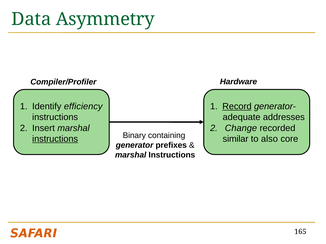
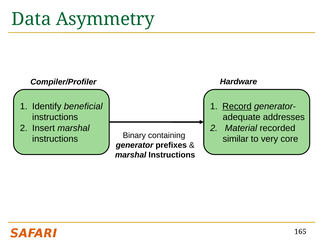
efficiency: efficiency -> beneficial
Change: Change -> Material
instructions at (55, 139) underline: present -> none
also: also -> very
